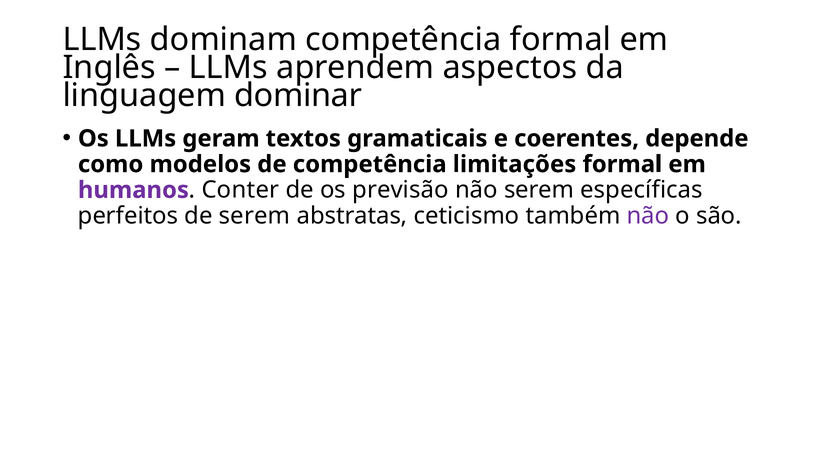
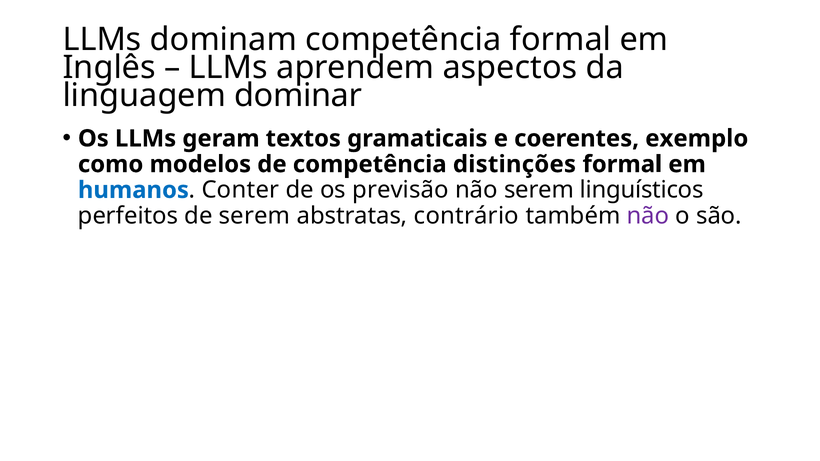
depende: depende -> exemplo
limitações: limitações -> distinções
humanos colour: purple -> blue
específicas: específicas -> linguísticos
ceticismo: ceticismo -> contrário
